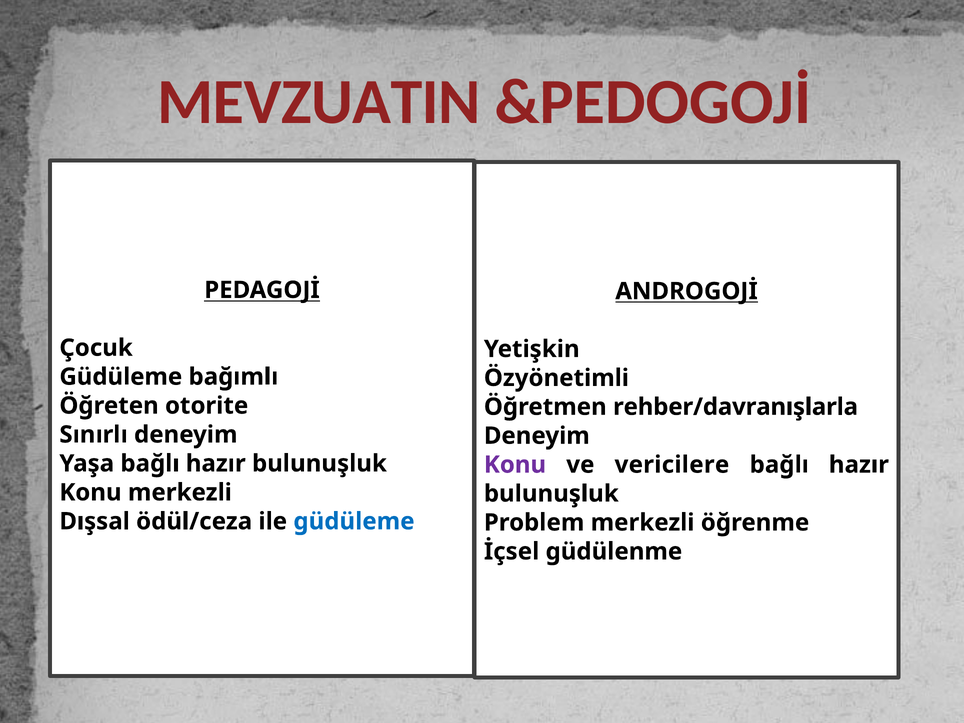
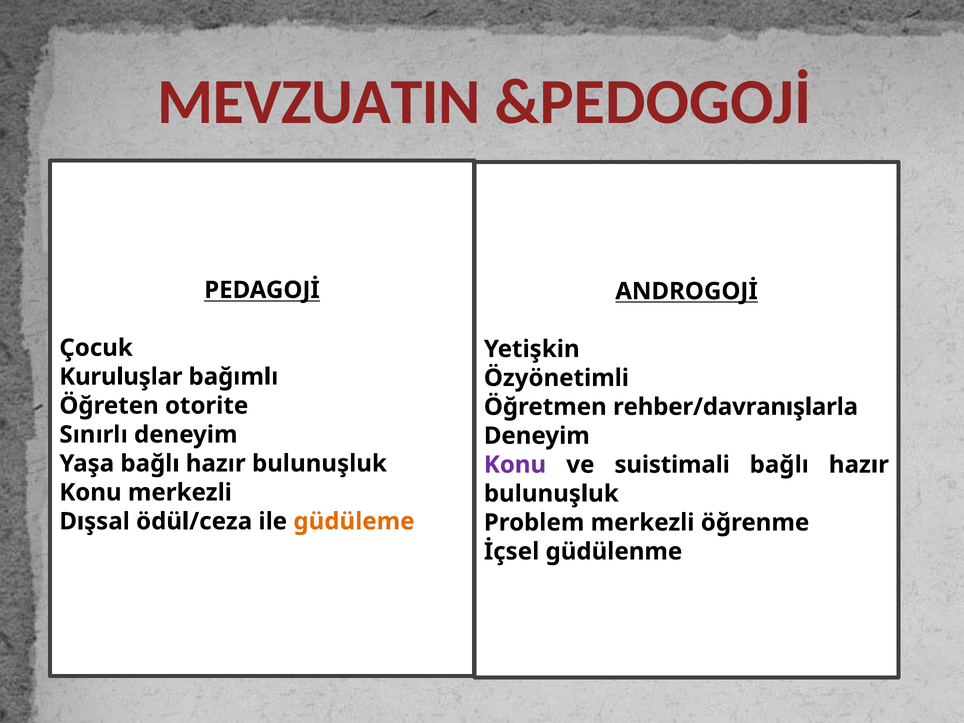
Güdüleme at (121, 377): Güdüleme -> Kuruluşlar
vericilere: vericilere -> suistimali
güdüleme at (354, 521) colour: blue -> orange
